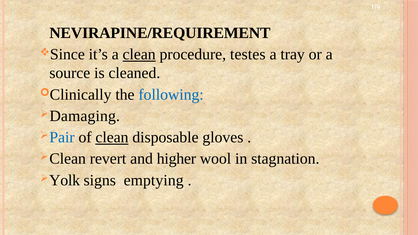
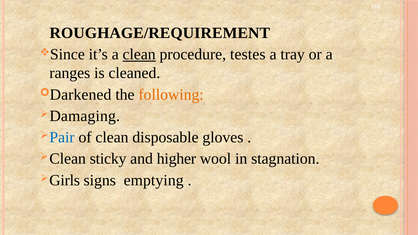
NEVIRAPINE/REQUIREMENT: NEVIRAPINE/REQUIREMENT -> ROUGHAGE/REQUIREMENT
source: source -> ranges
Clinically: Clinically -> Darkened
following colour: blue -> orange
clean at (112, 137) underline: present -> none
revert: revert -> sticky
Yolk: Yolk -> Girls
